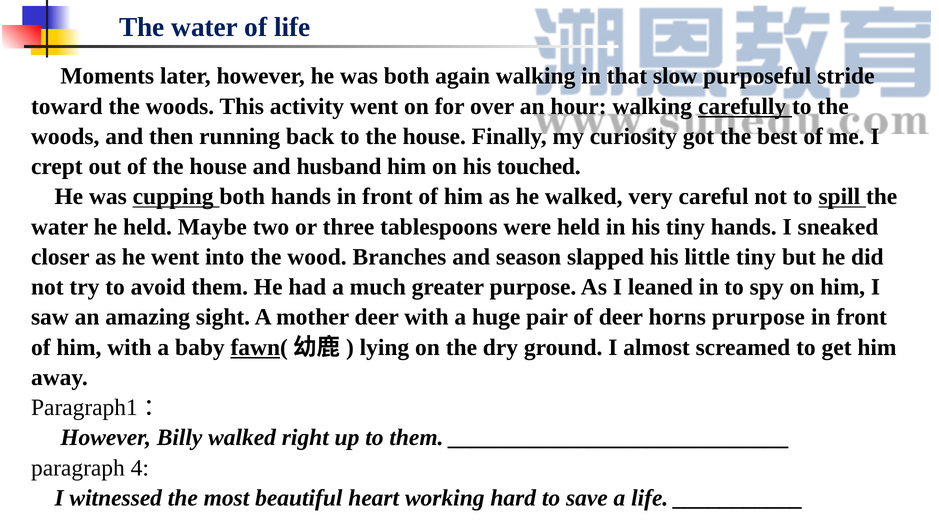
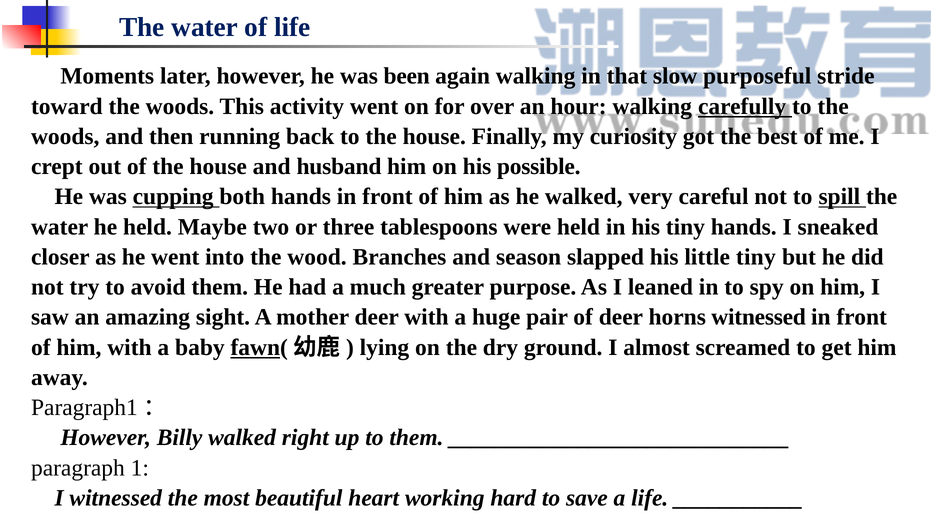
was both: both -> been
touched: touched -> possible
horns prurpose: prurpose -> witnessed
4: 4 -> 1
